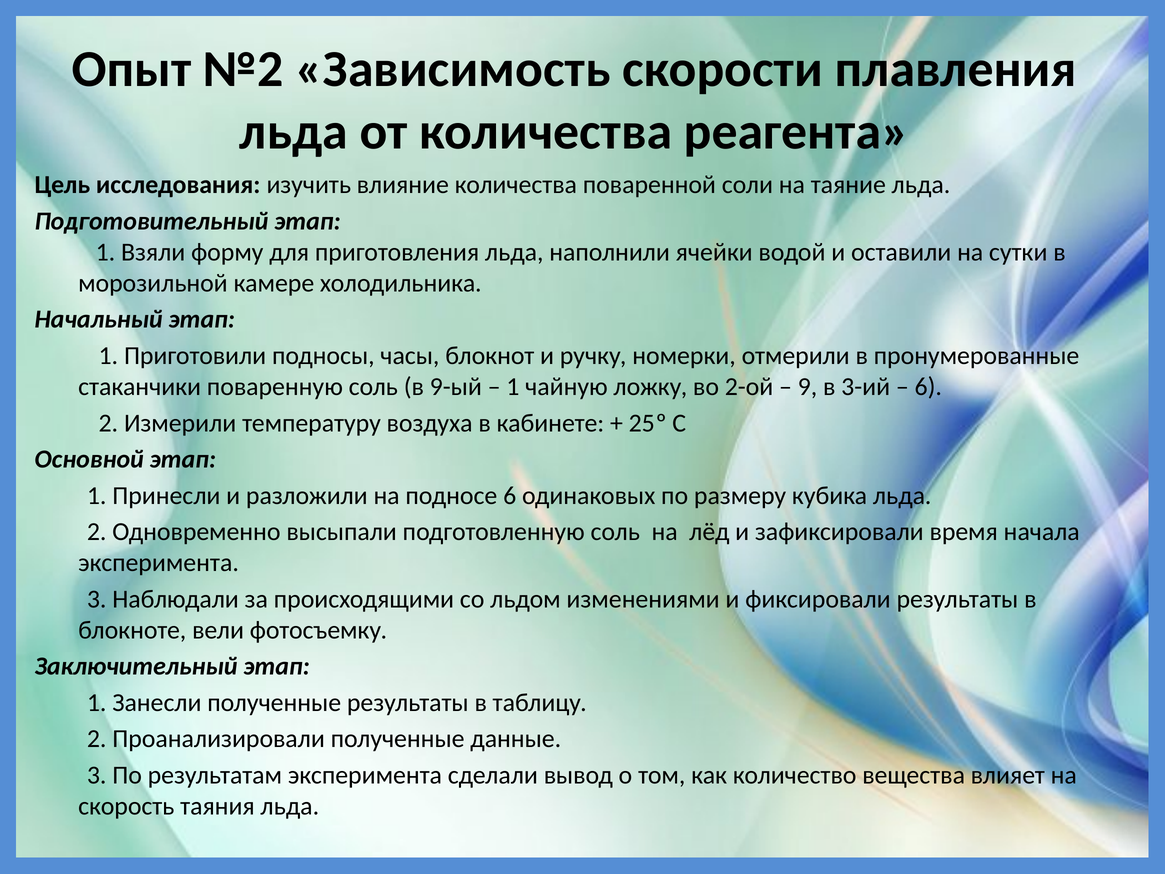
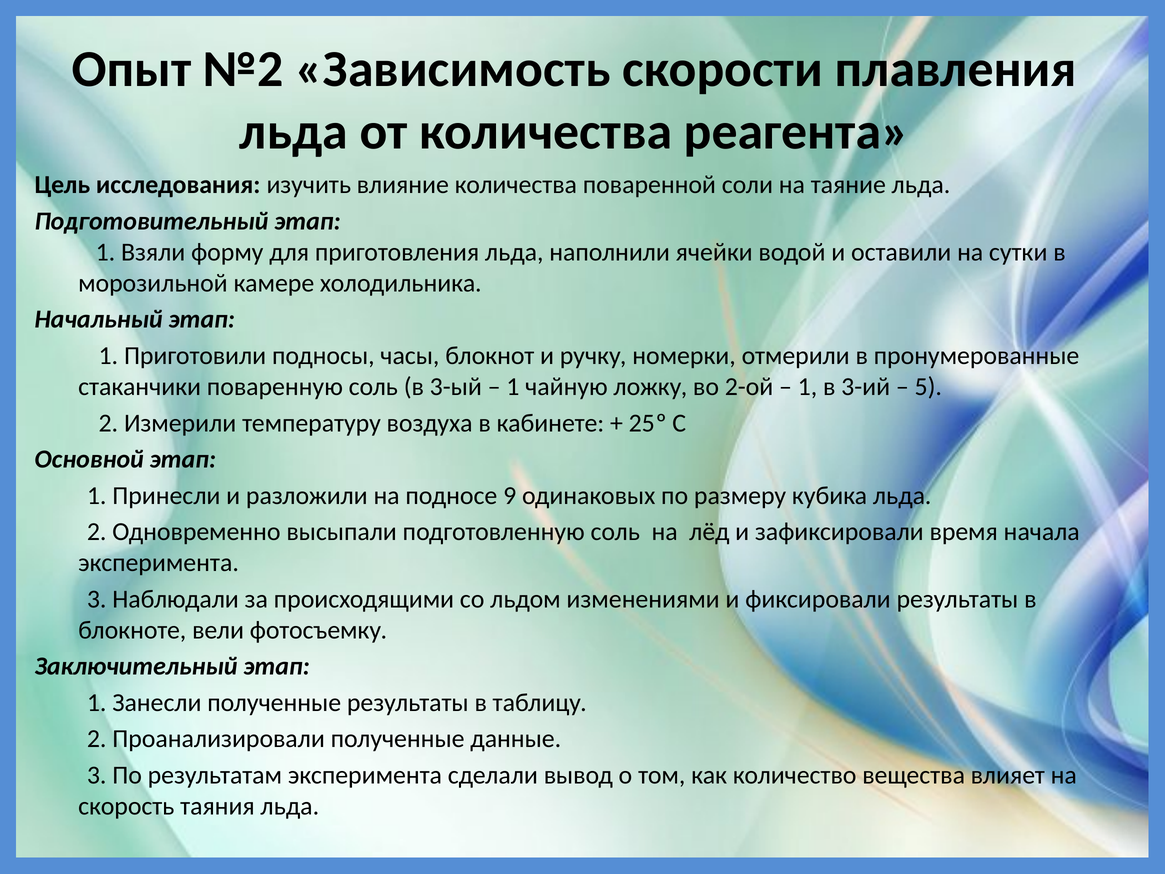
9-ый: 9-ый -> 3-ый
9 at (807, 387): 9 -> 1
6 at (928, 387): 6 -> 5
подносе 6: 6 -> 9
